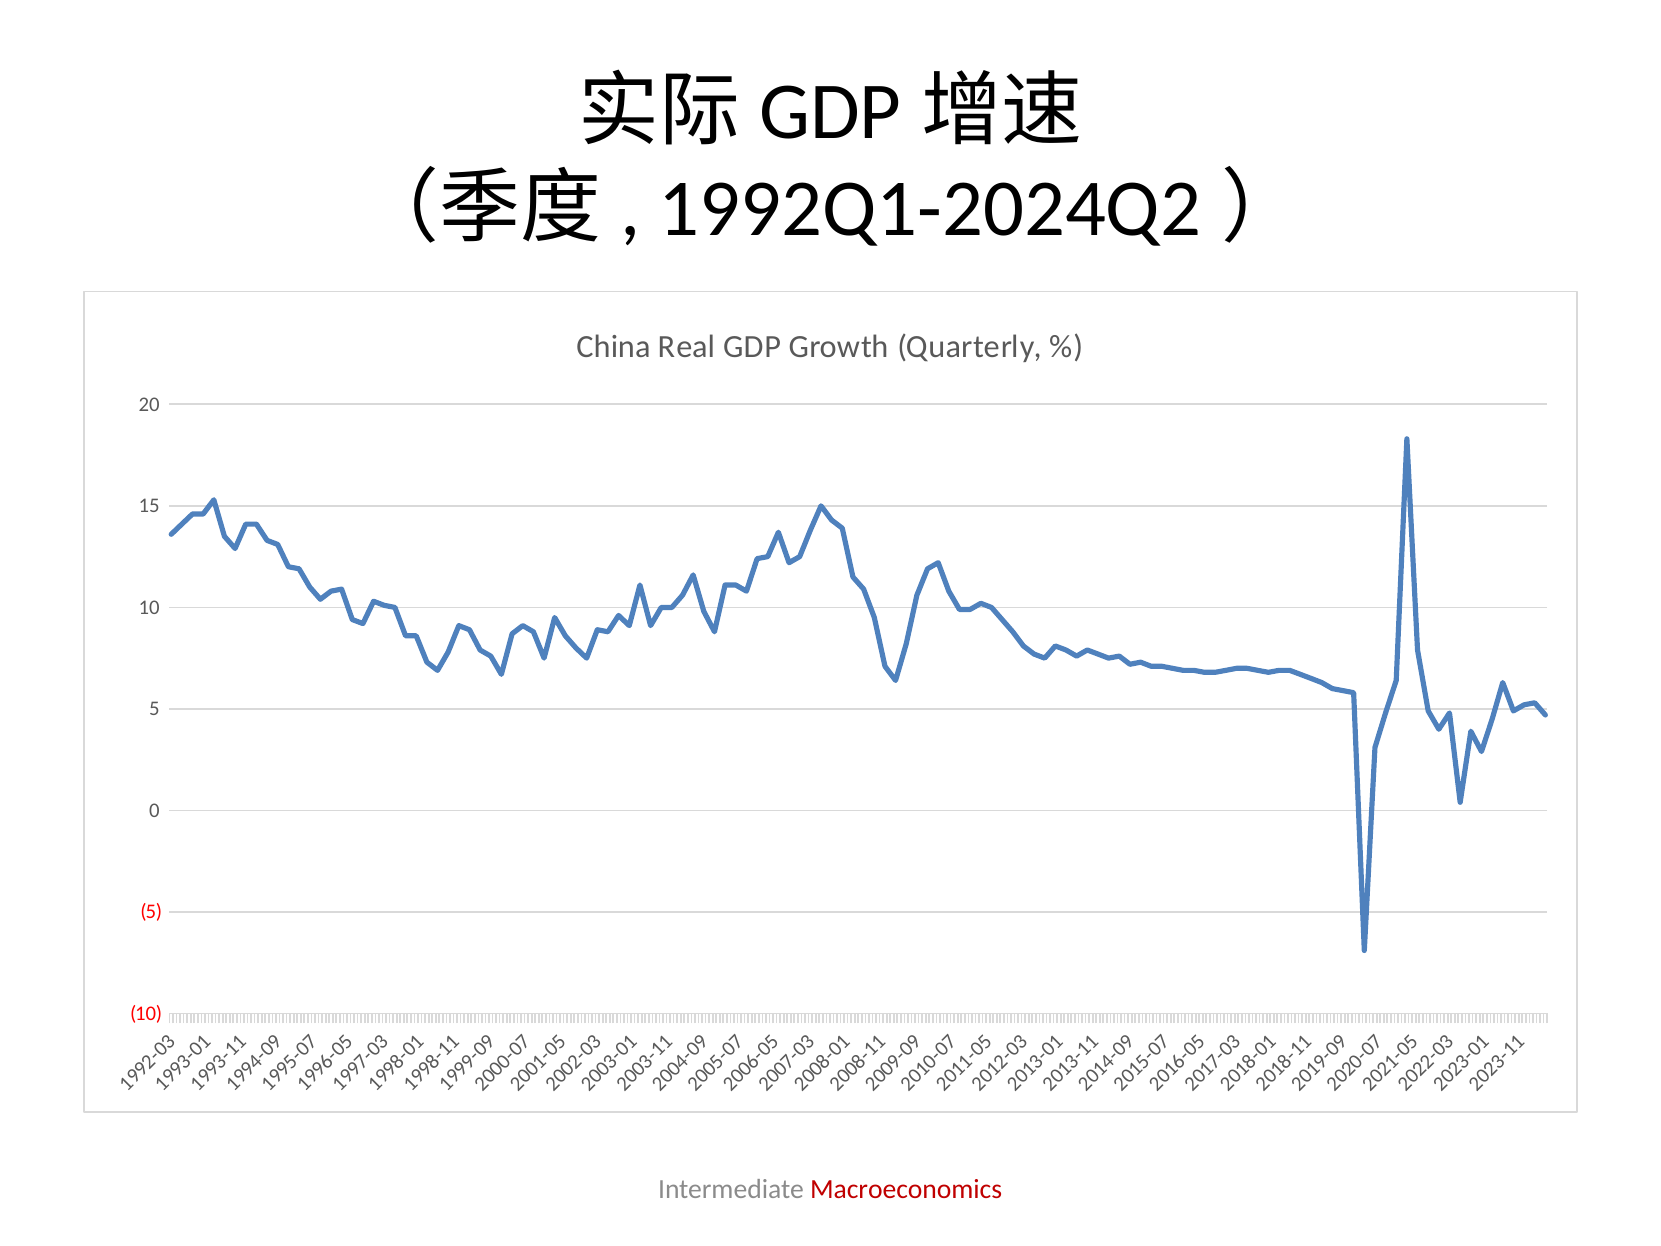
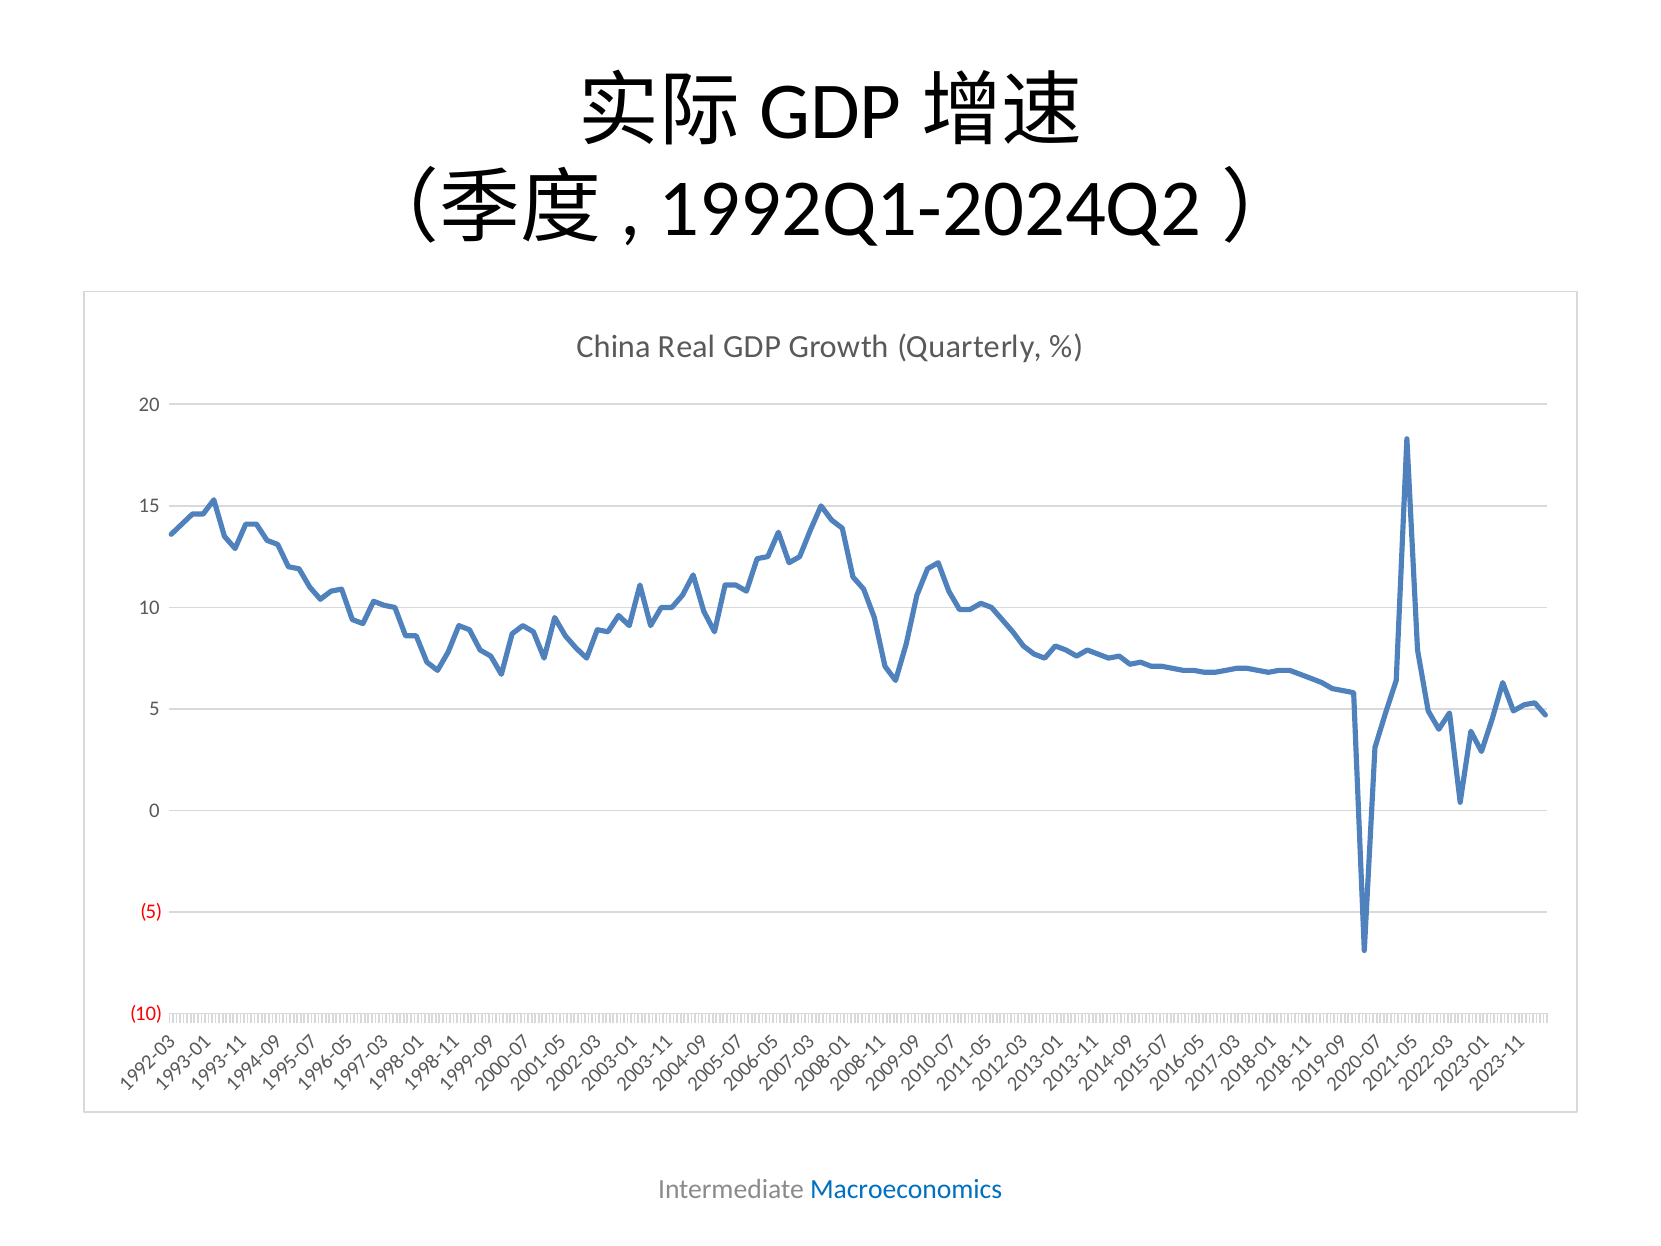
Macroeconomics colour: red -> blue
